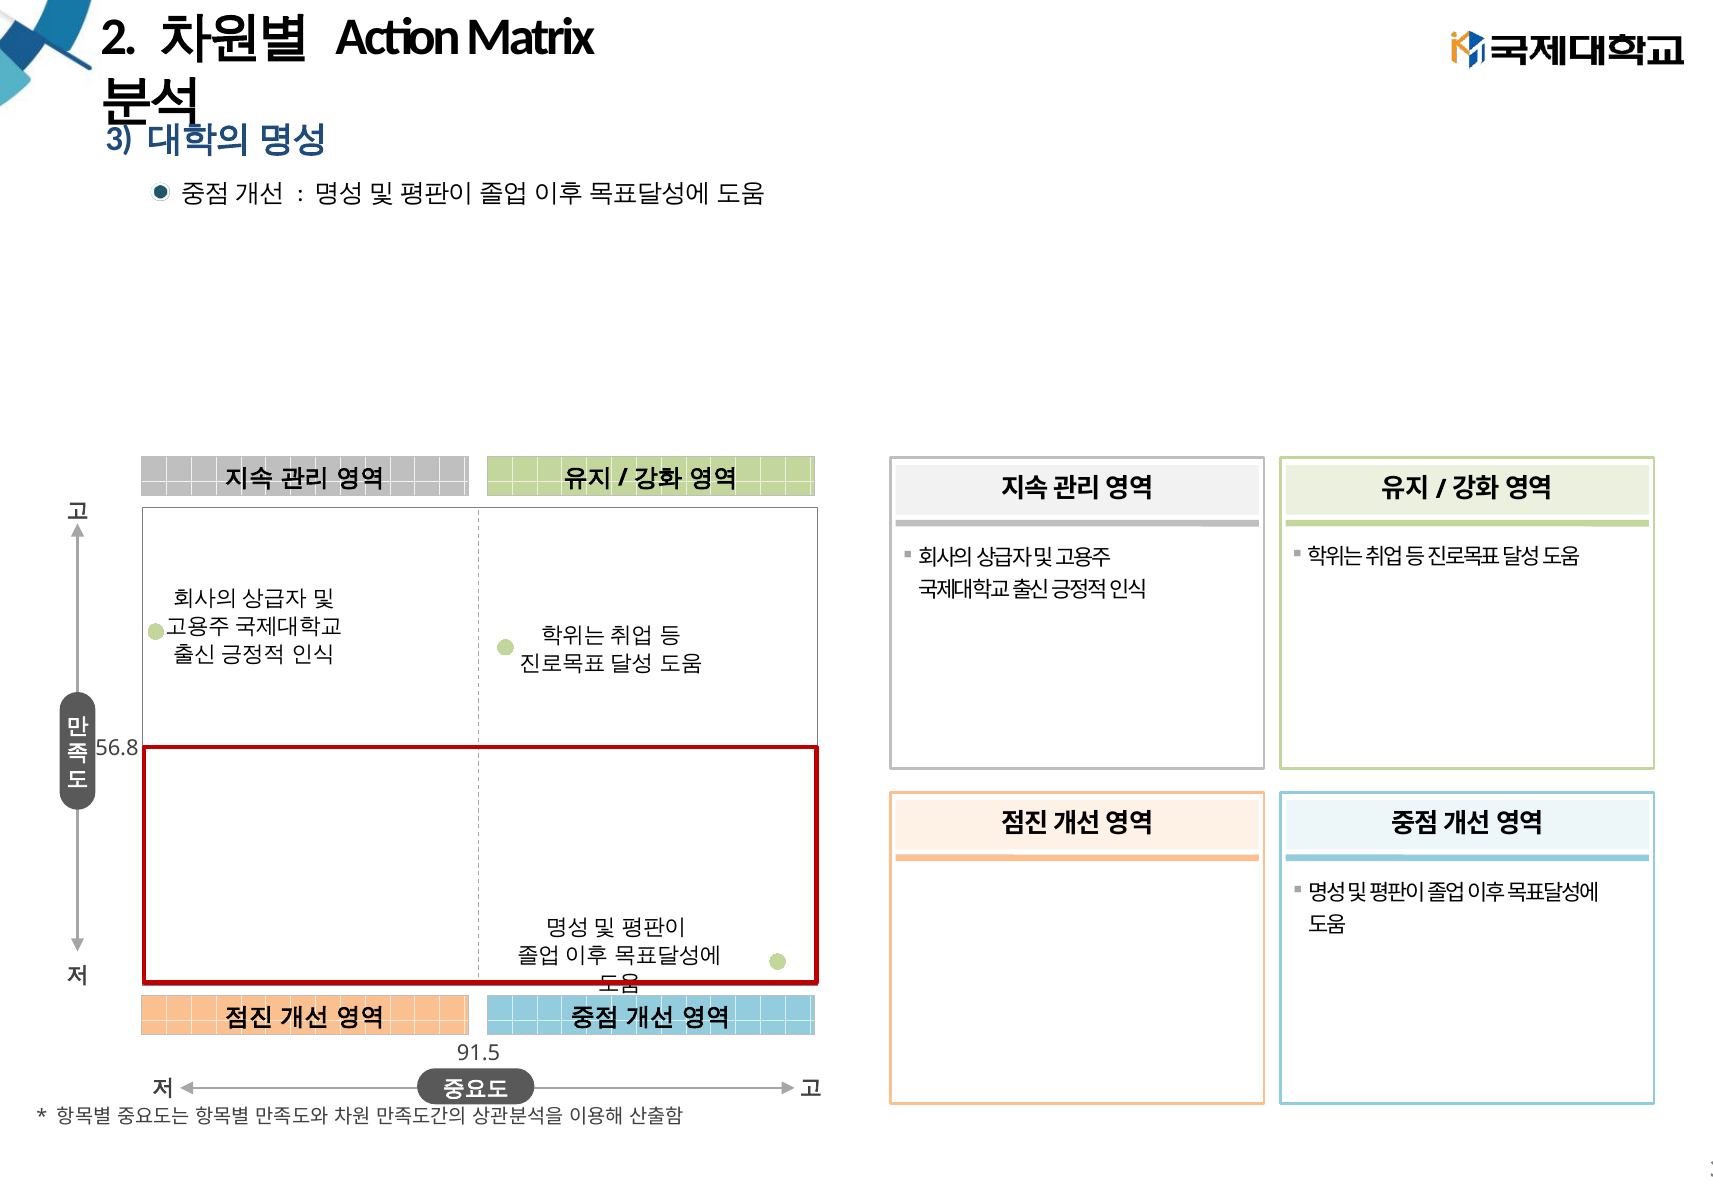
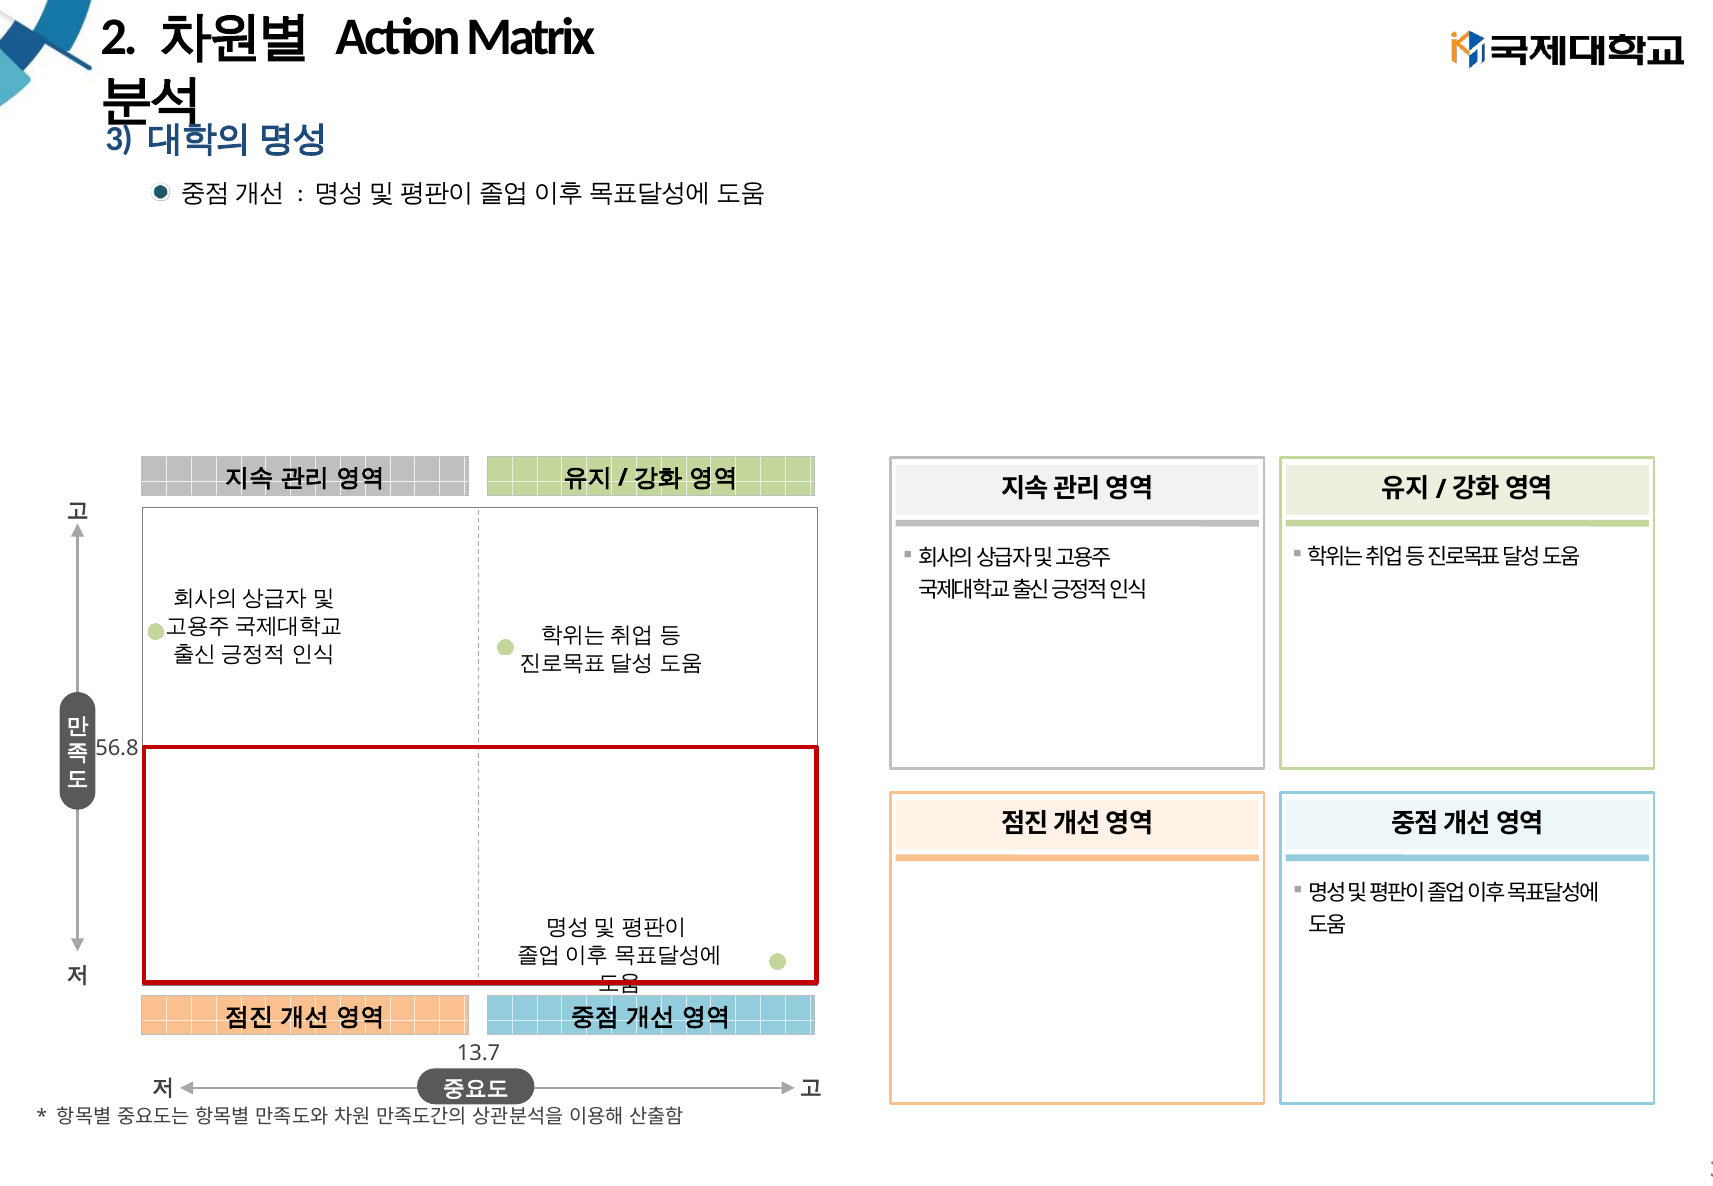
91.5: 91.5 -> 13.7
